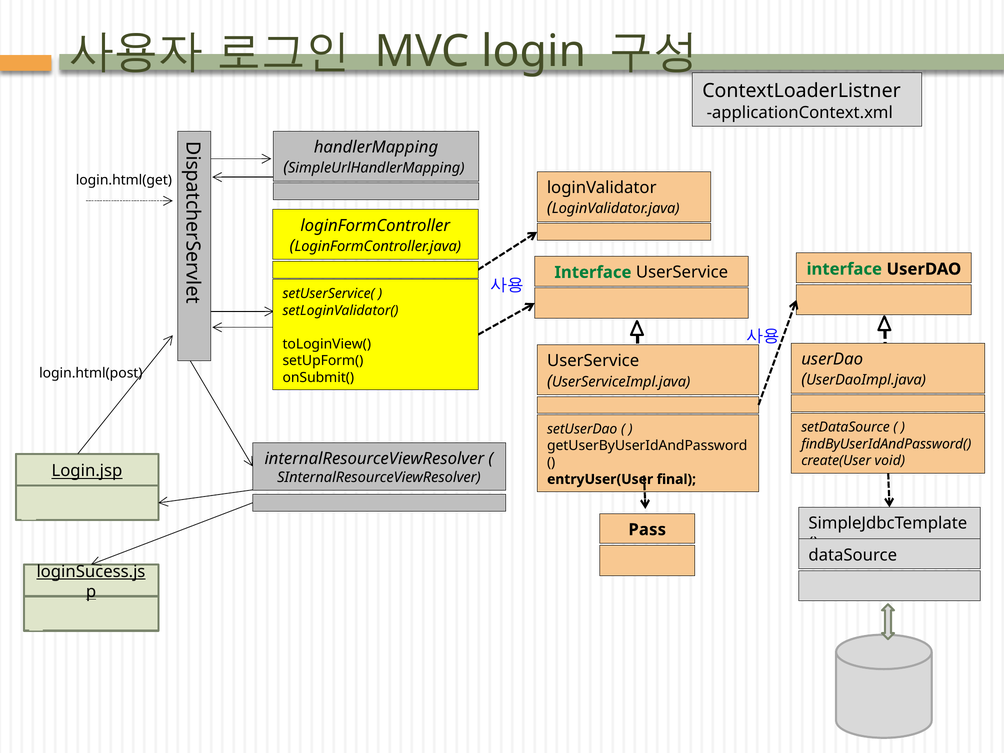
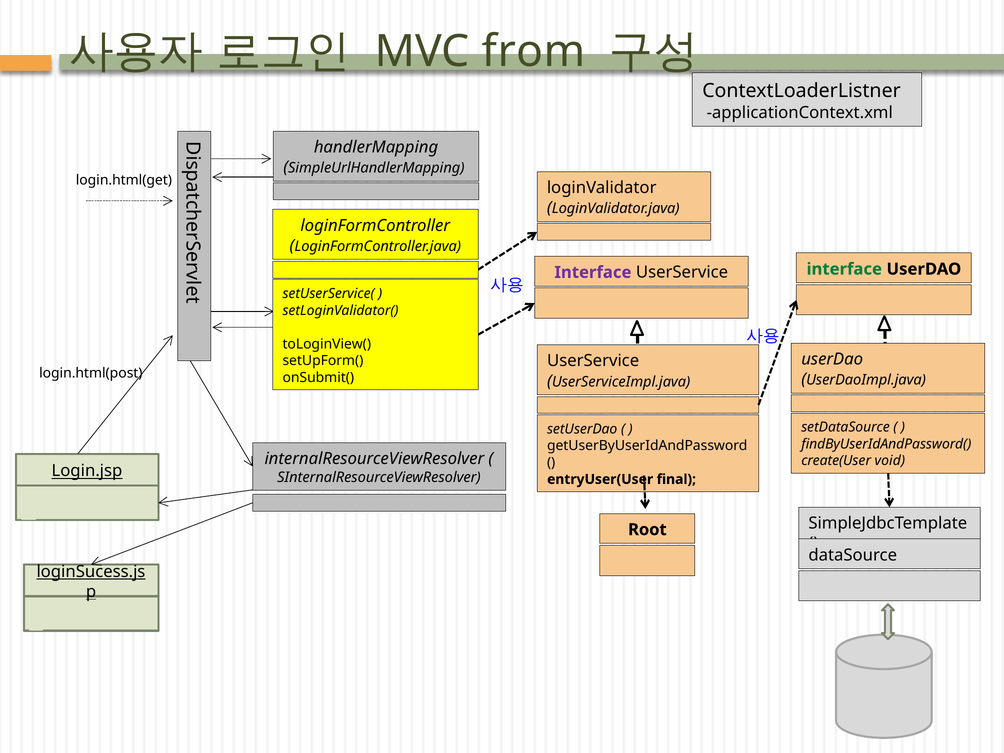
login: login -> from
Interface at (593, 272) colour: green -> purple
Pass: Pass -> Root
